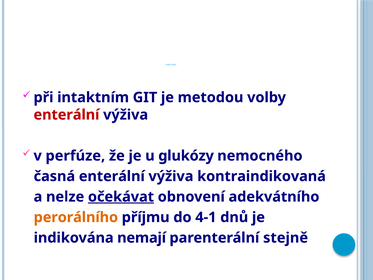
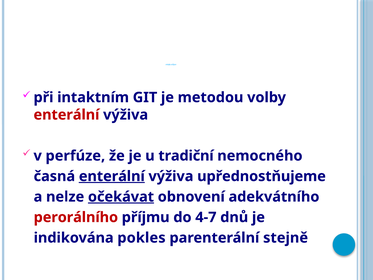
glukózy: glukózy -> tradiční
enterální at (112, 176) underline: none -> present
kontraindikovaná: kontraindikovaná -> upřednostňujeme
perorálního colour: orange -> red
4-1: 4-1 -> 4-7
nemají: nemají -> pokles
